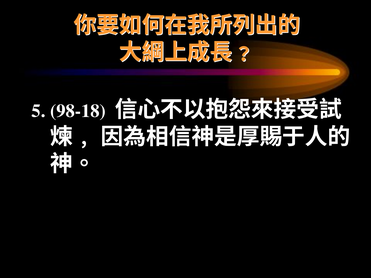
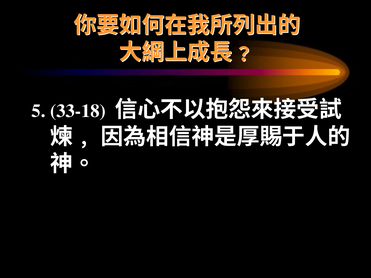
98-18: 98-18 -> 33-18
